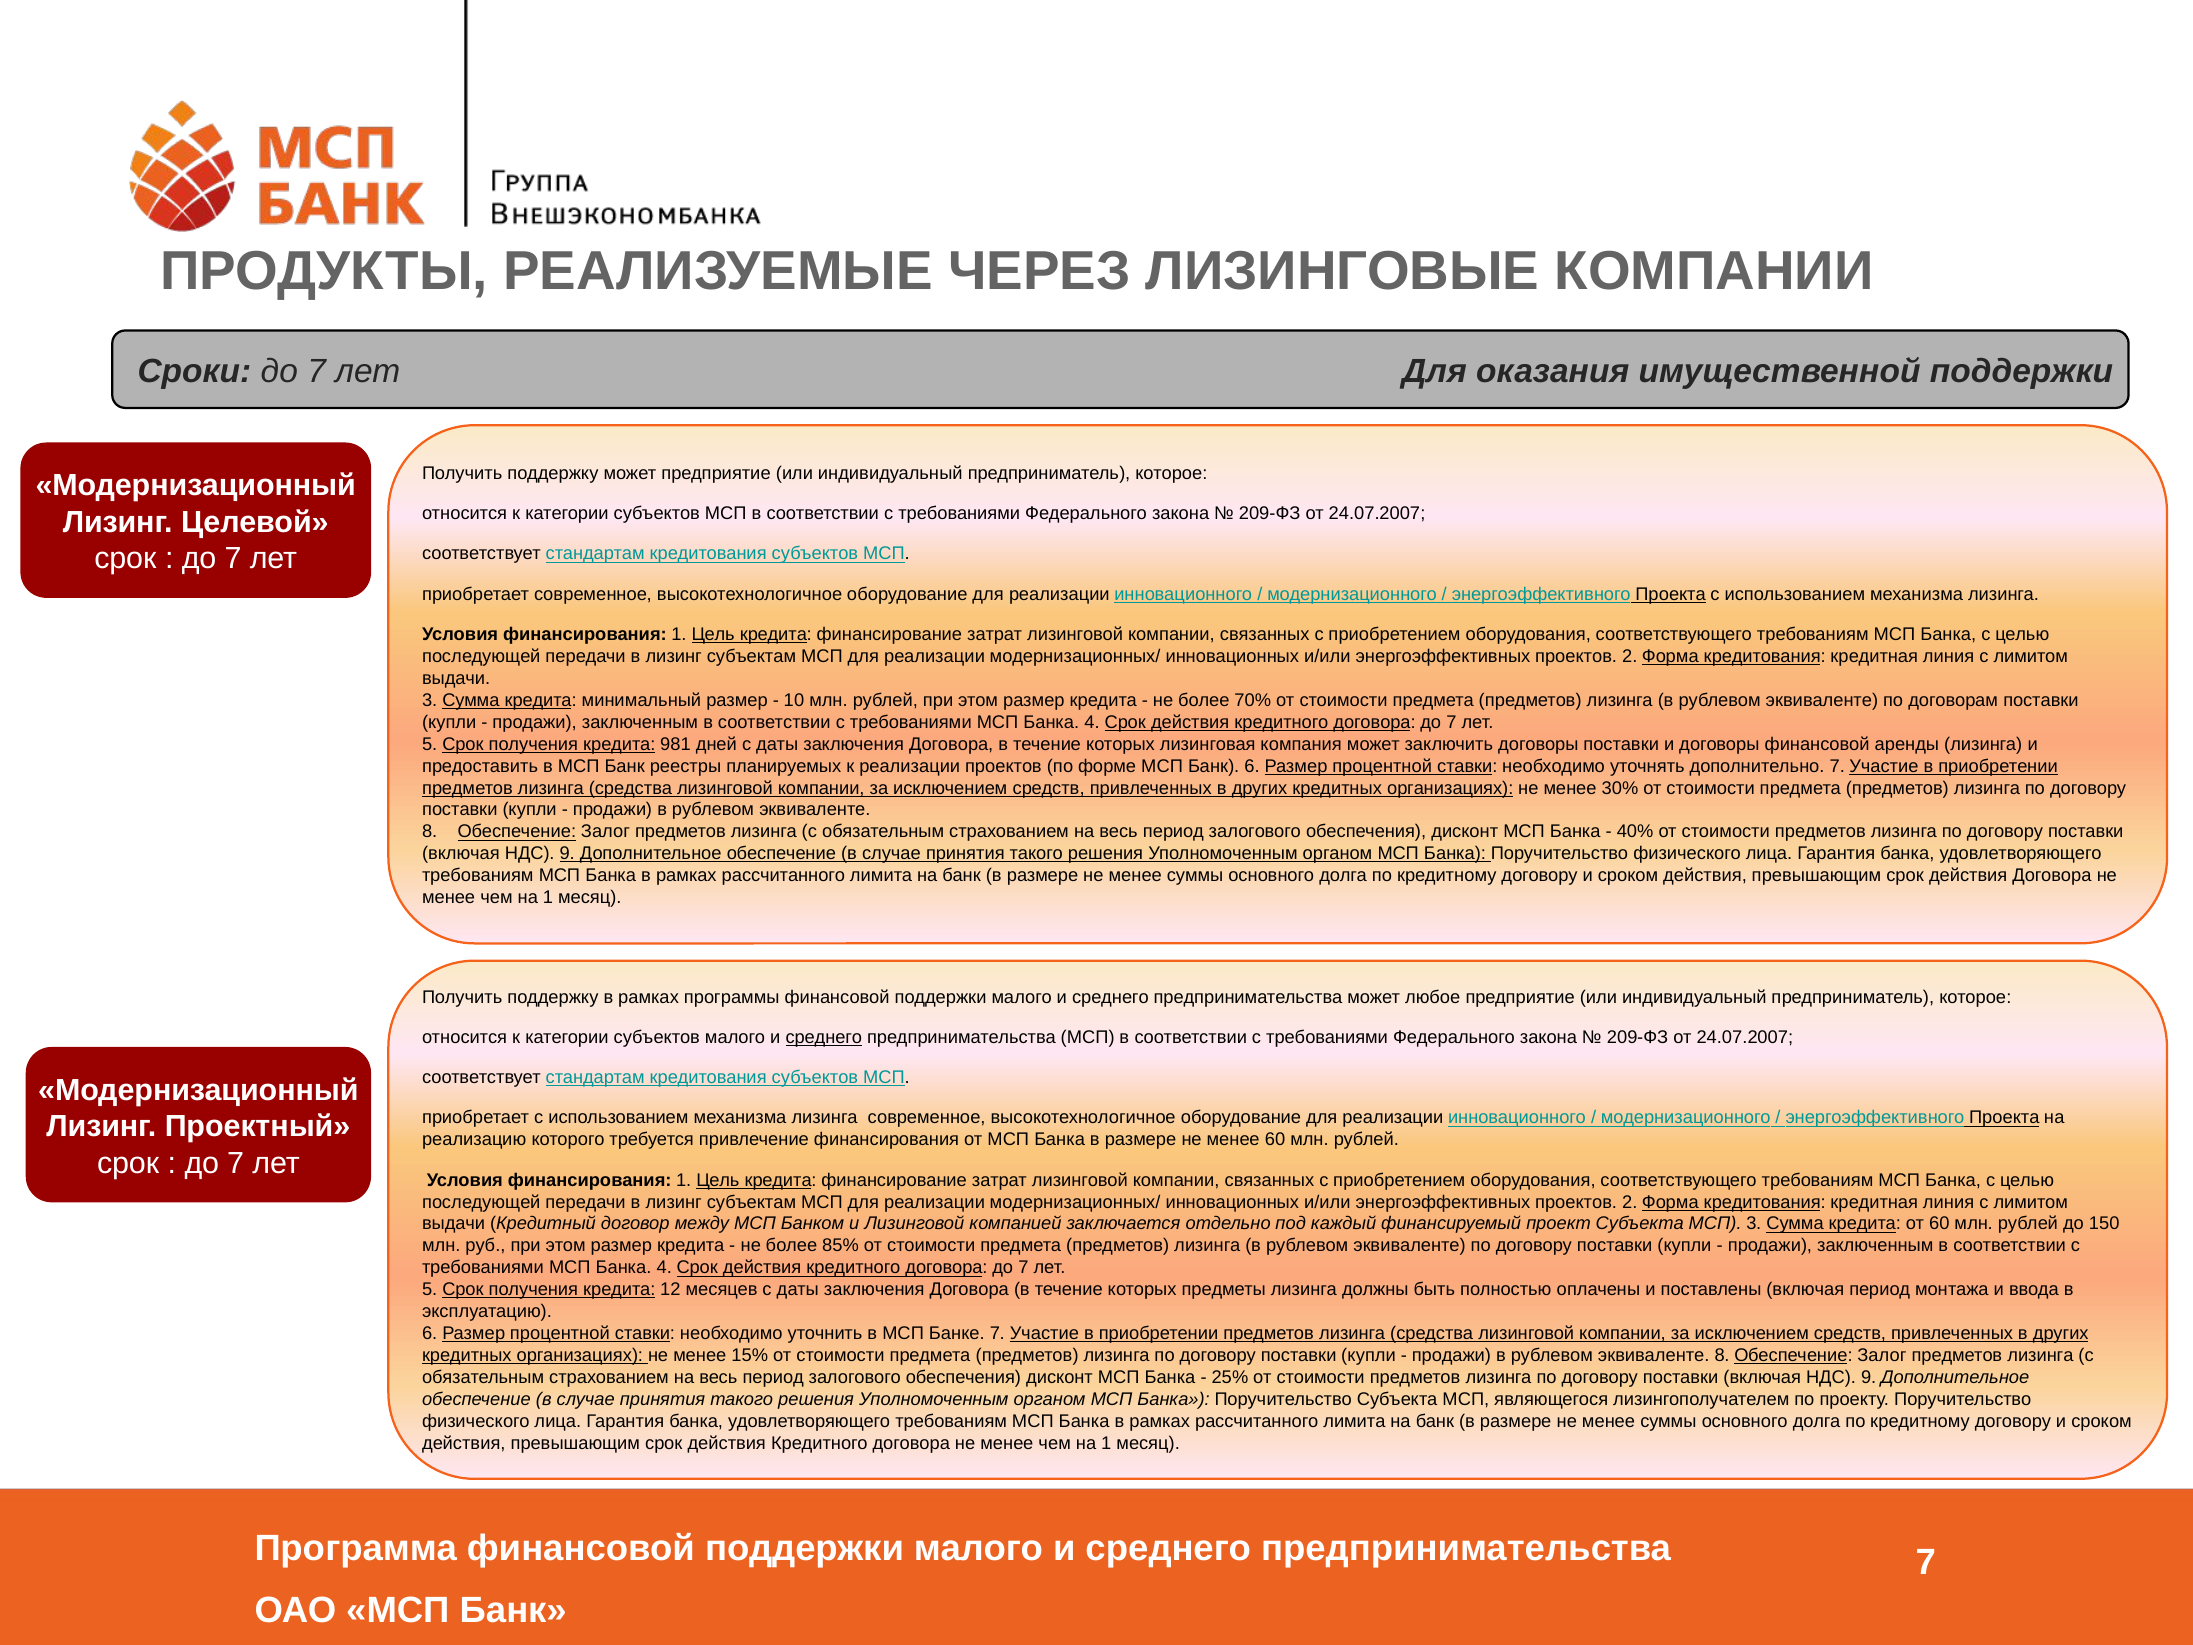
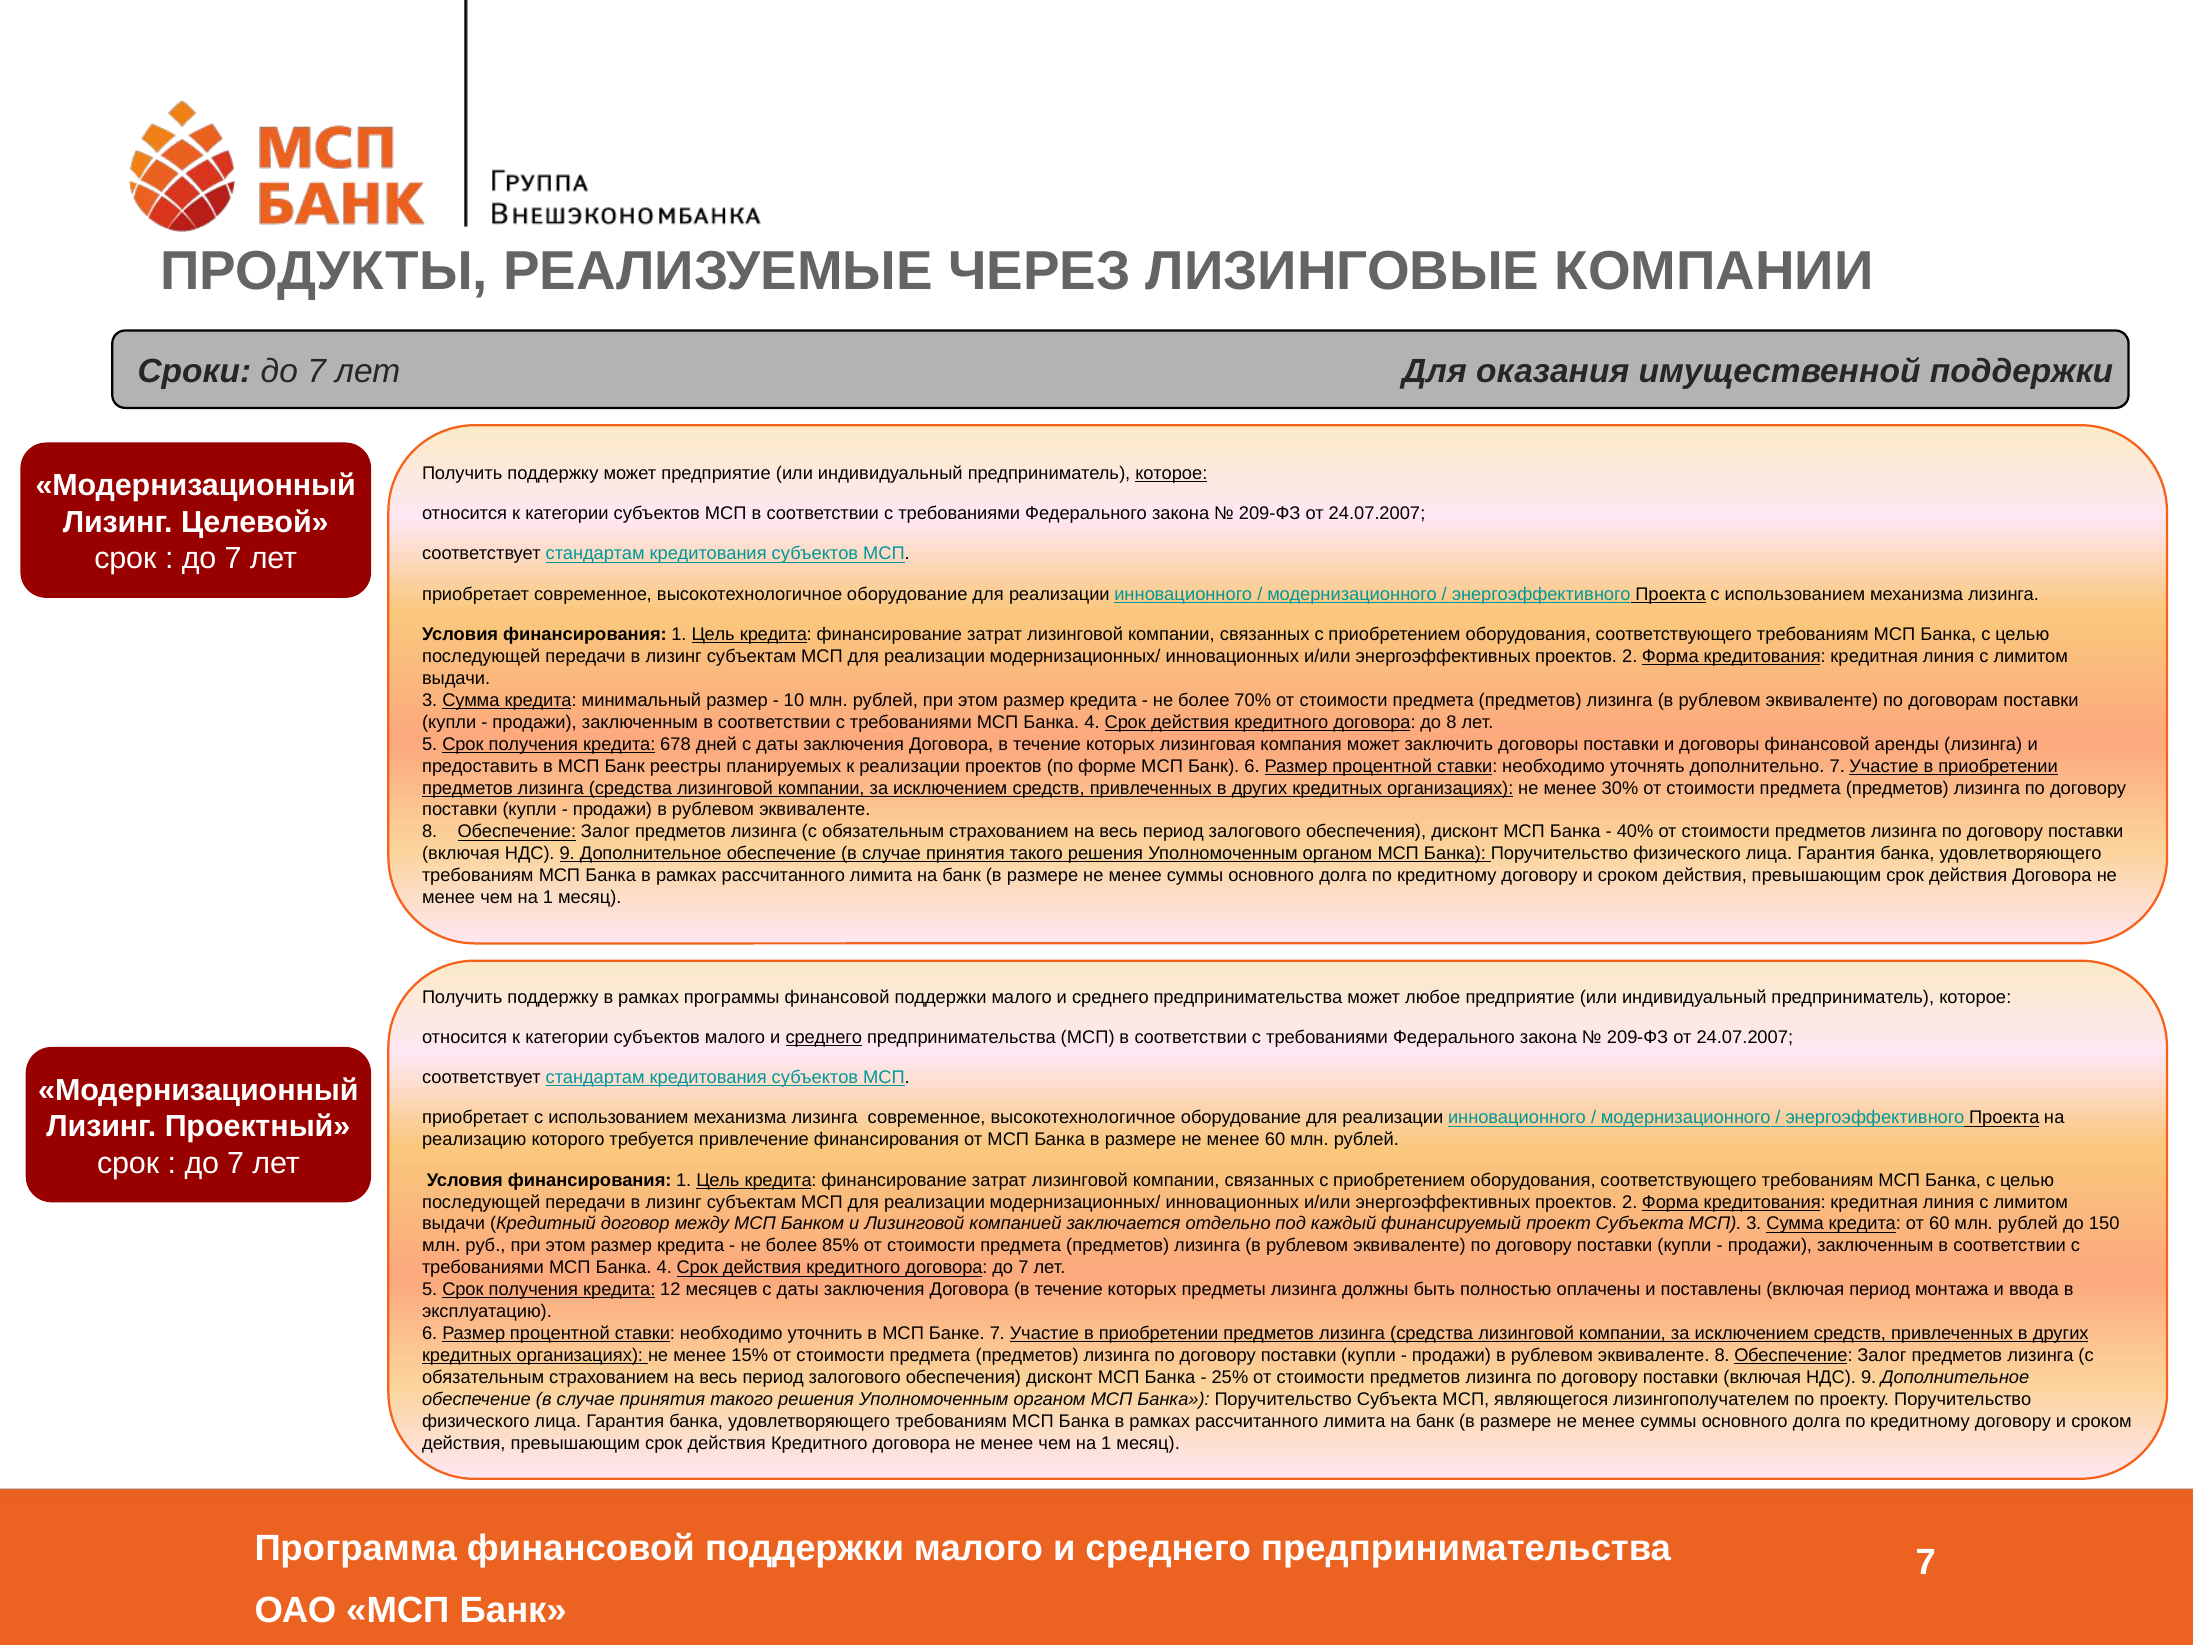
которое at (1171, 473) underline: none -> present
7 at (1451, 722): 7 -> 8
981: 981 -> 678
